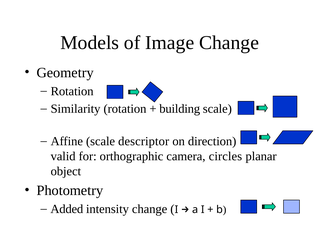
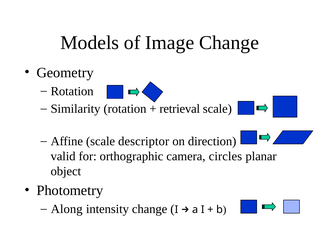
building: building -> retrieval
Added: Added -> Along
